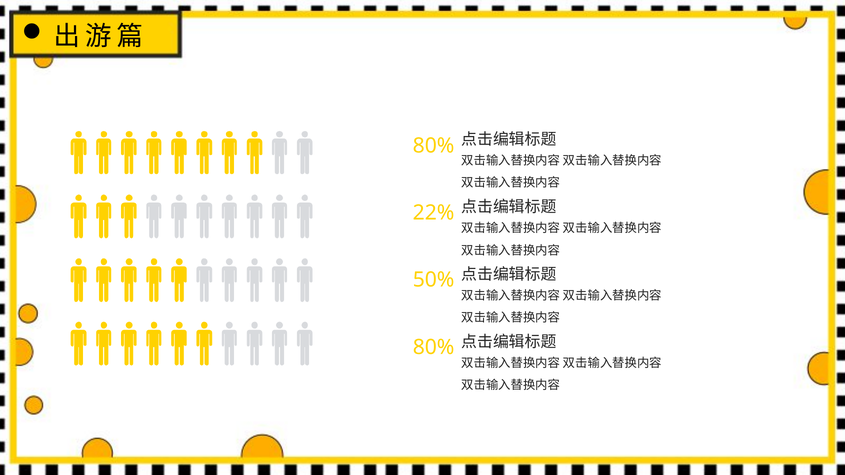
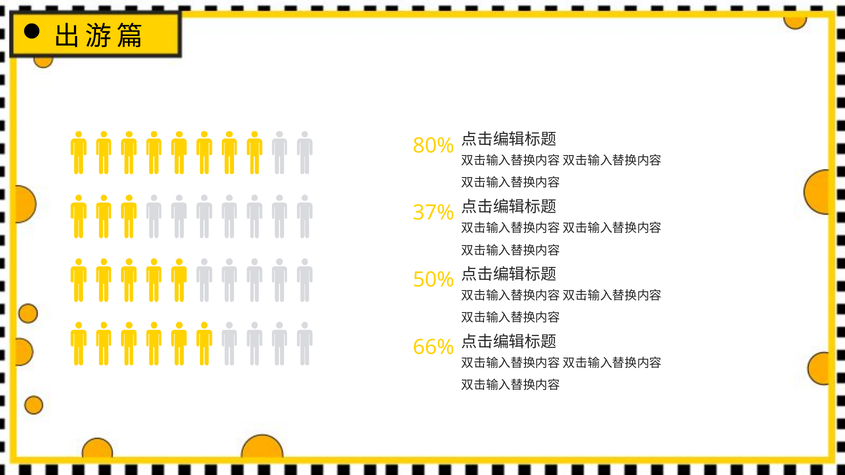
22%: 22% -> 37%
80% at (434, 347): 80% -> 66%
